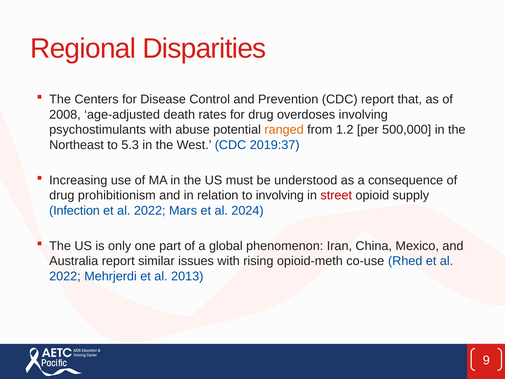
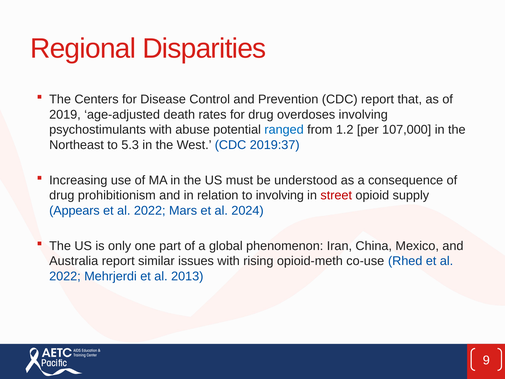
2008: 2008 -> 2019
ranged colour: orange -> blue
500,000: 500,000 -> 107,000
Infection: Infection -> Appears
